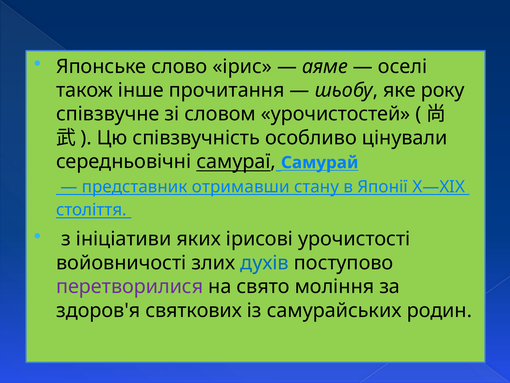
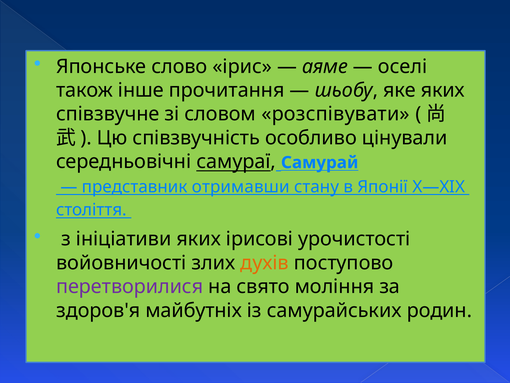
яке року: року -> яких
урочистостей: урочистостей -> розспівувати
духів colour: blue -> orange
святкових: святкових -> майбутніх
